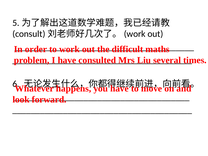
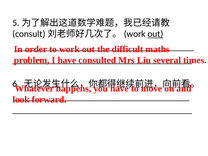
out at (155, 34) underline: none -> present
